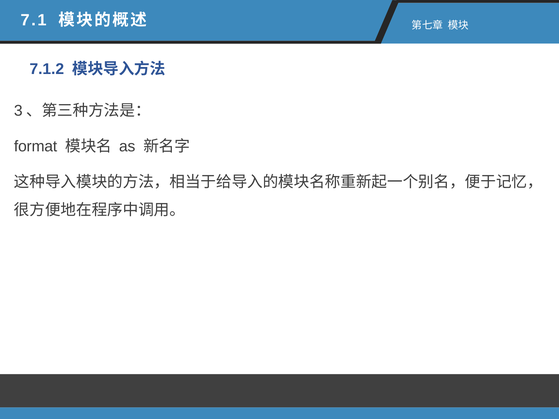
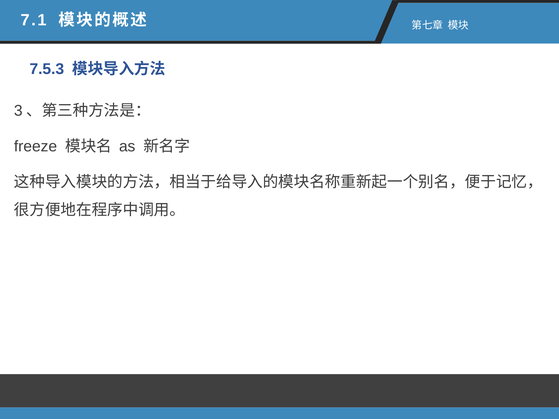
7.1.2: 7.1.2 -> 7.5.3
format: format -> freeze
